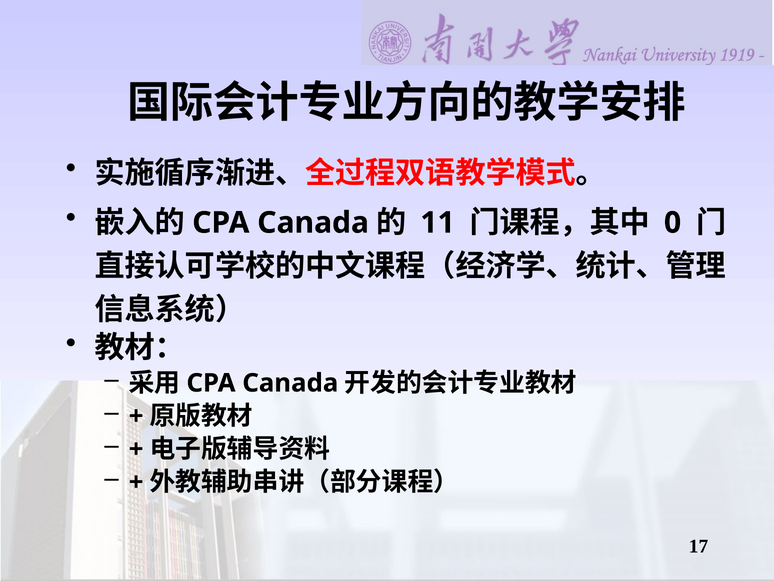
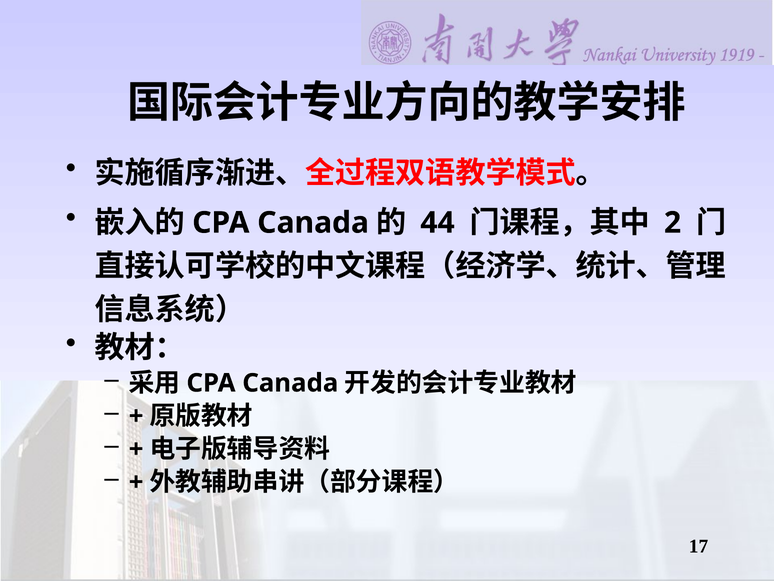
11: 11 -> 44
0: 0 -> 2
